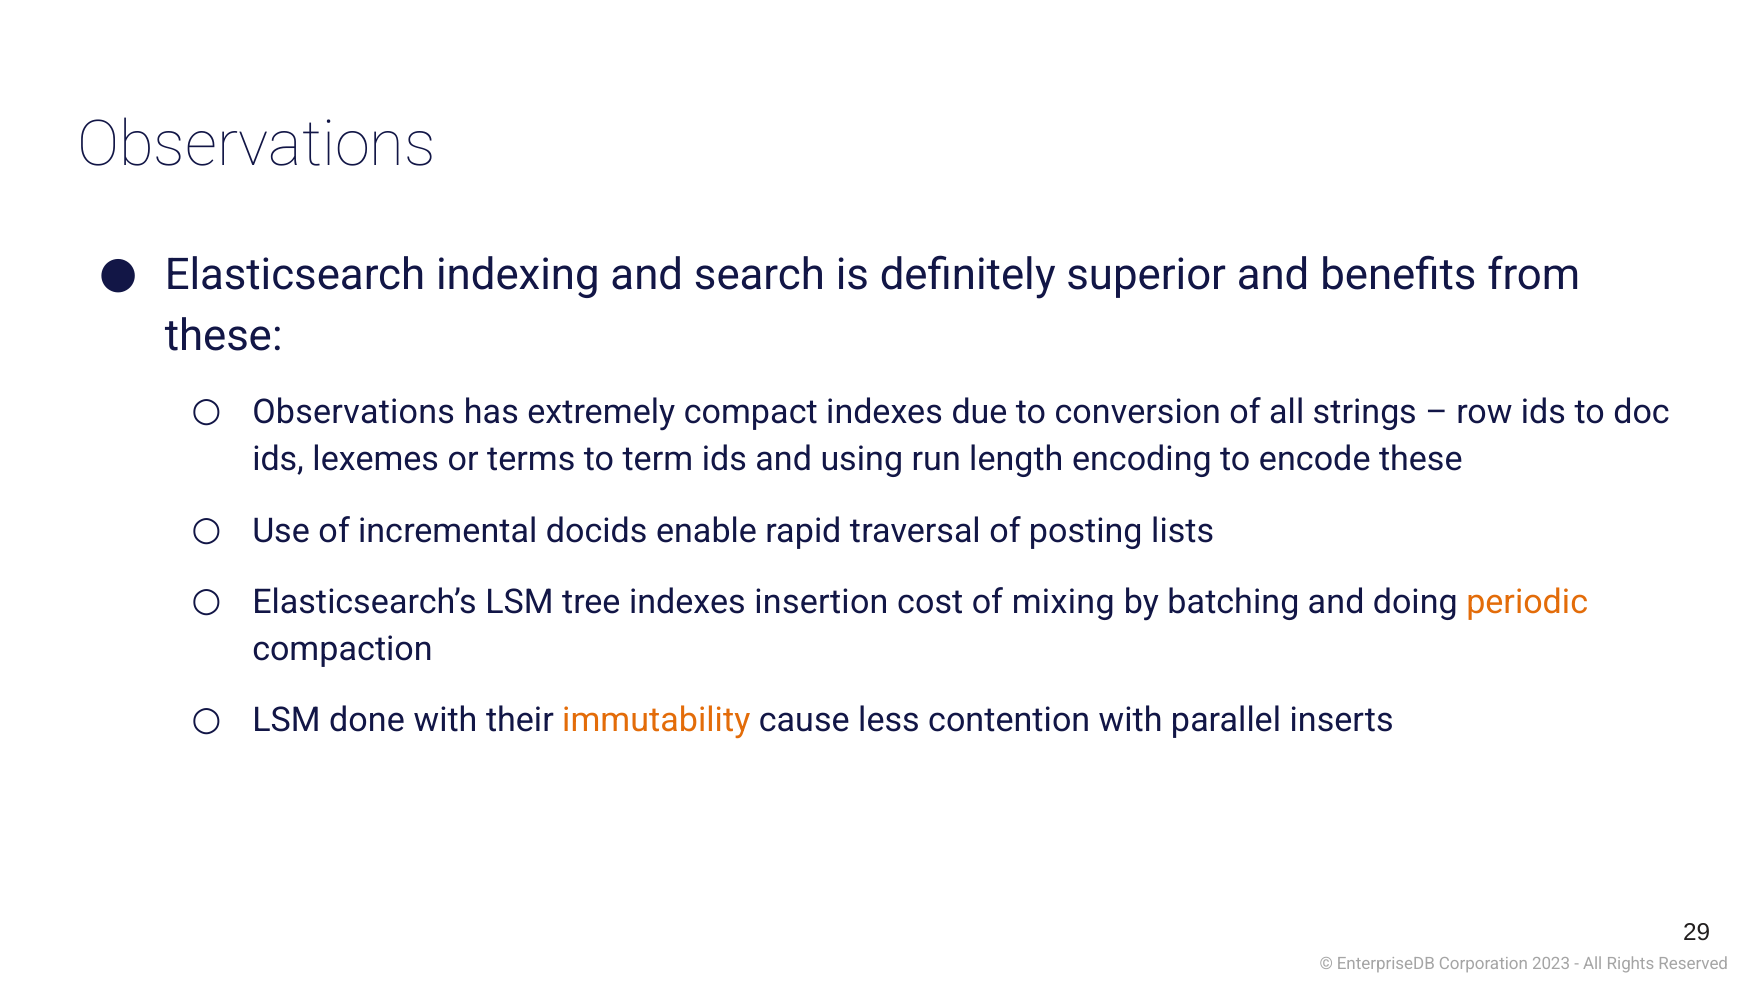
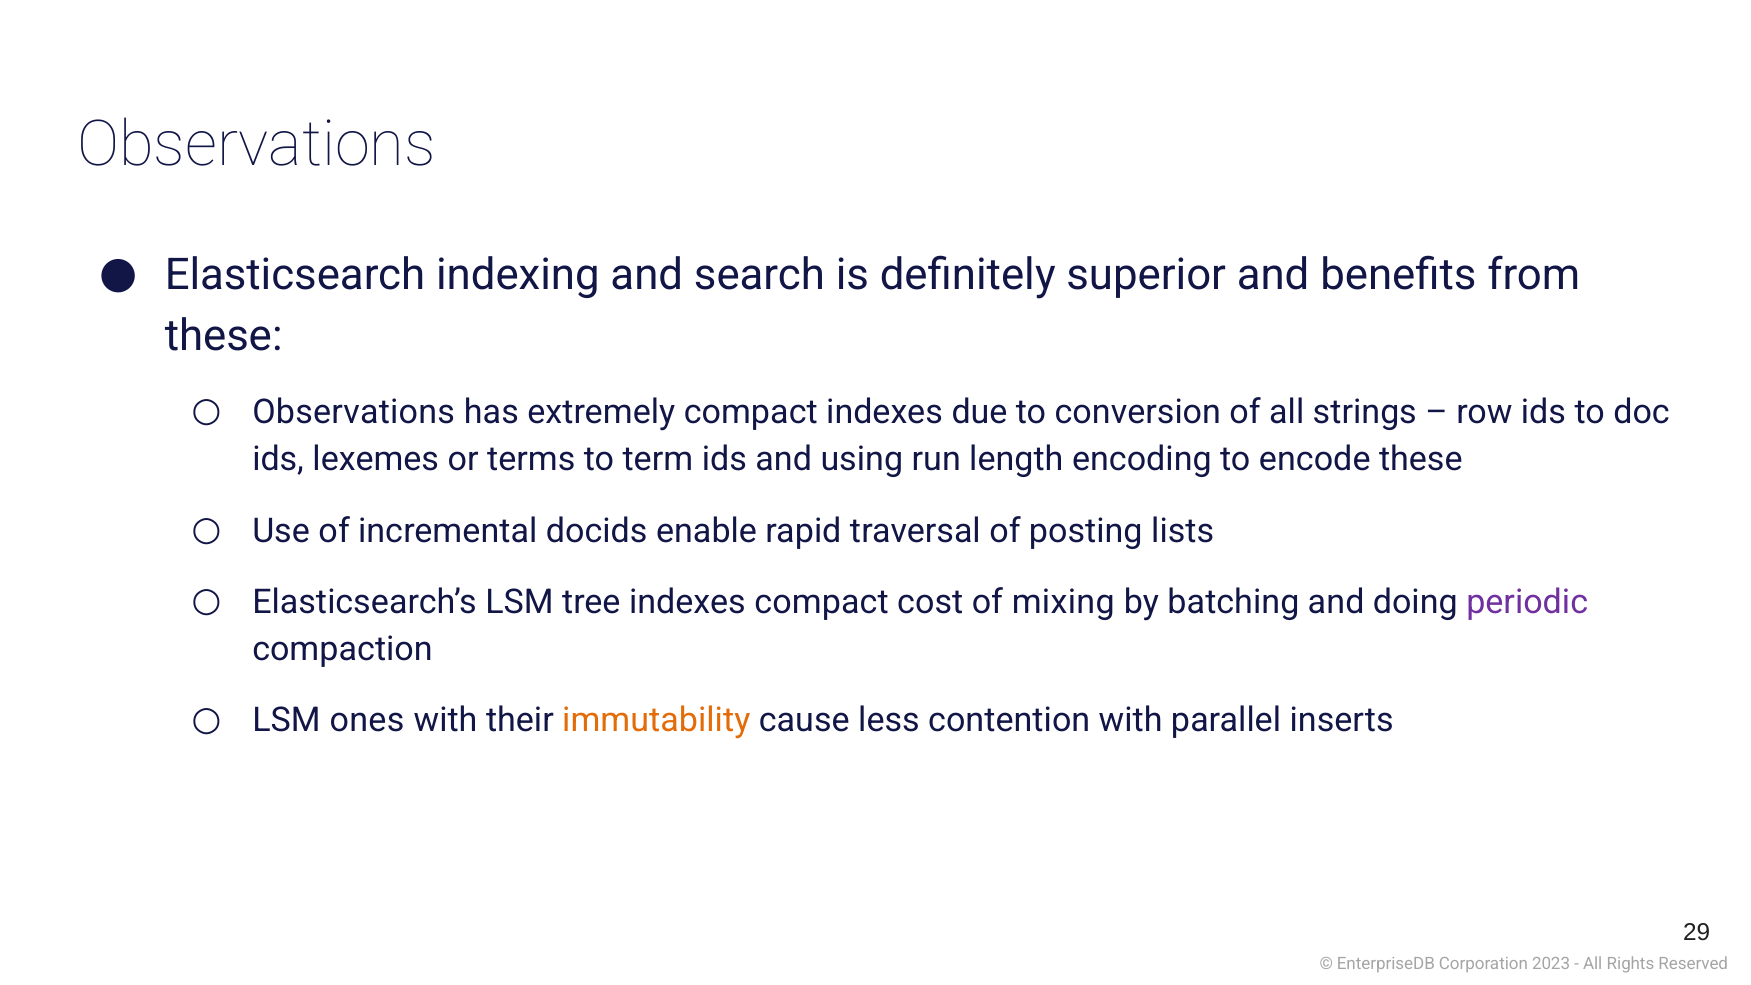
indexes insertion: insertion -> compact
periodic colour: orange -> purple
done: done -> ones
